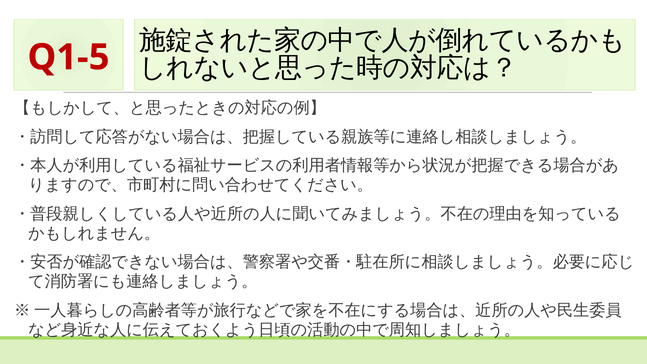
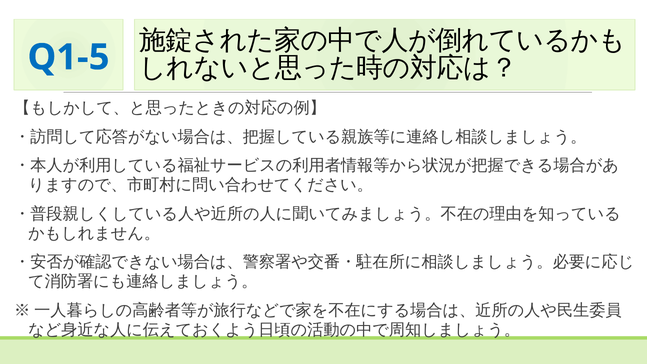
Q1-5 colour: red -> blue
